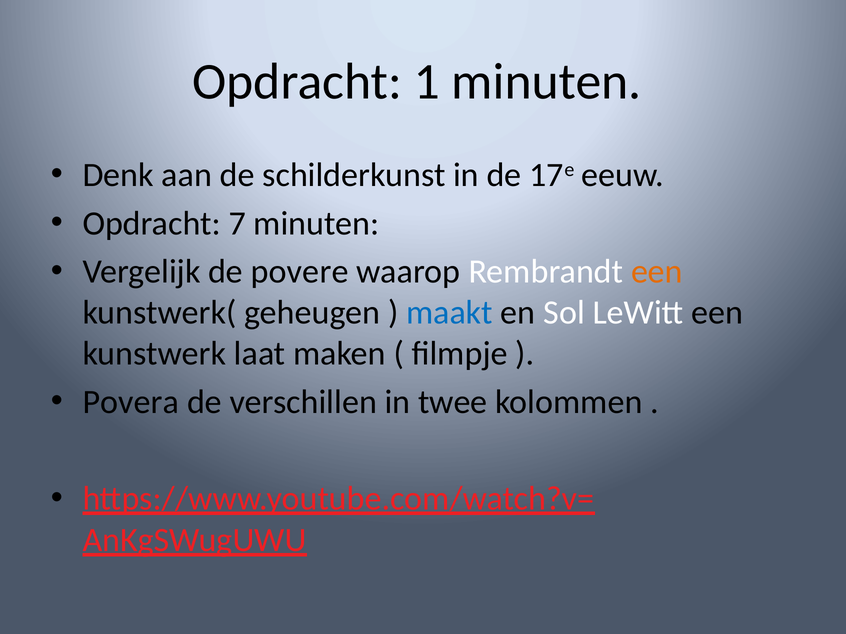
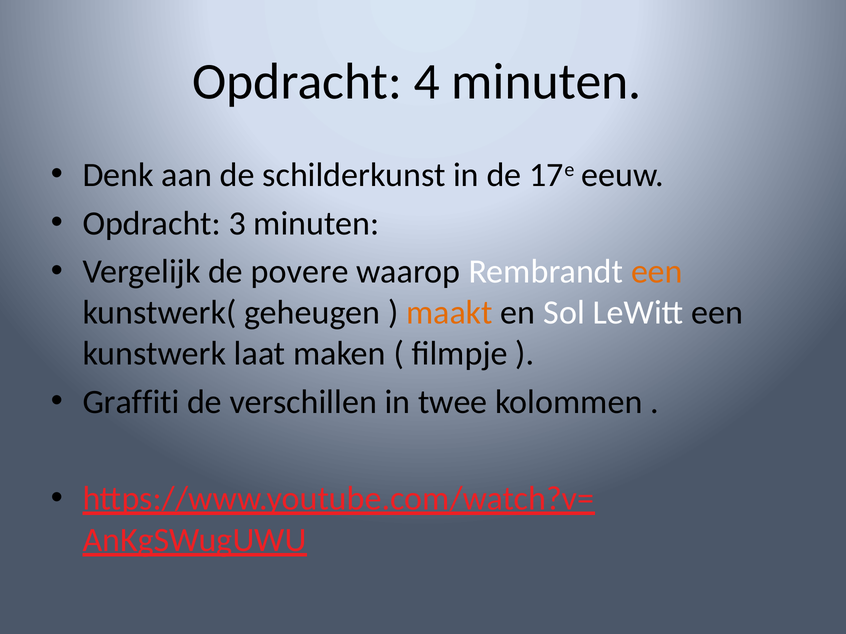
1: 1 -> 4
7: 7 -> 3
maakt colour: blue -> orange
Povera: Povera -> Graffiti
